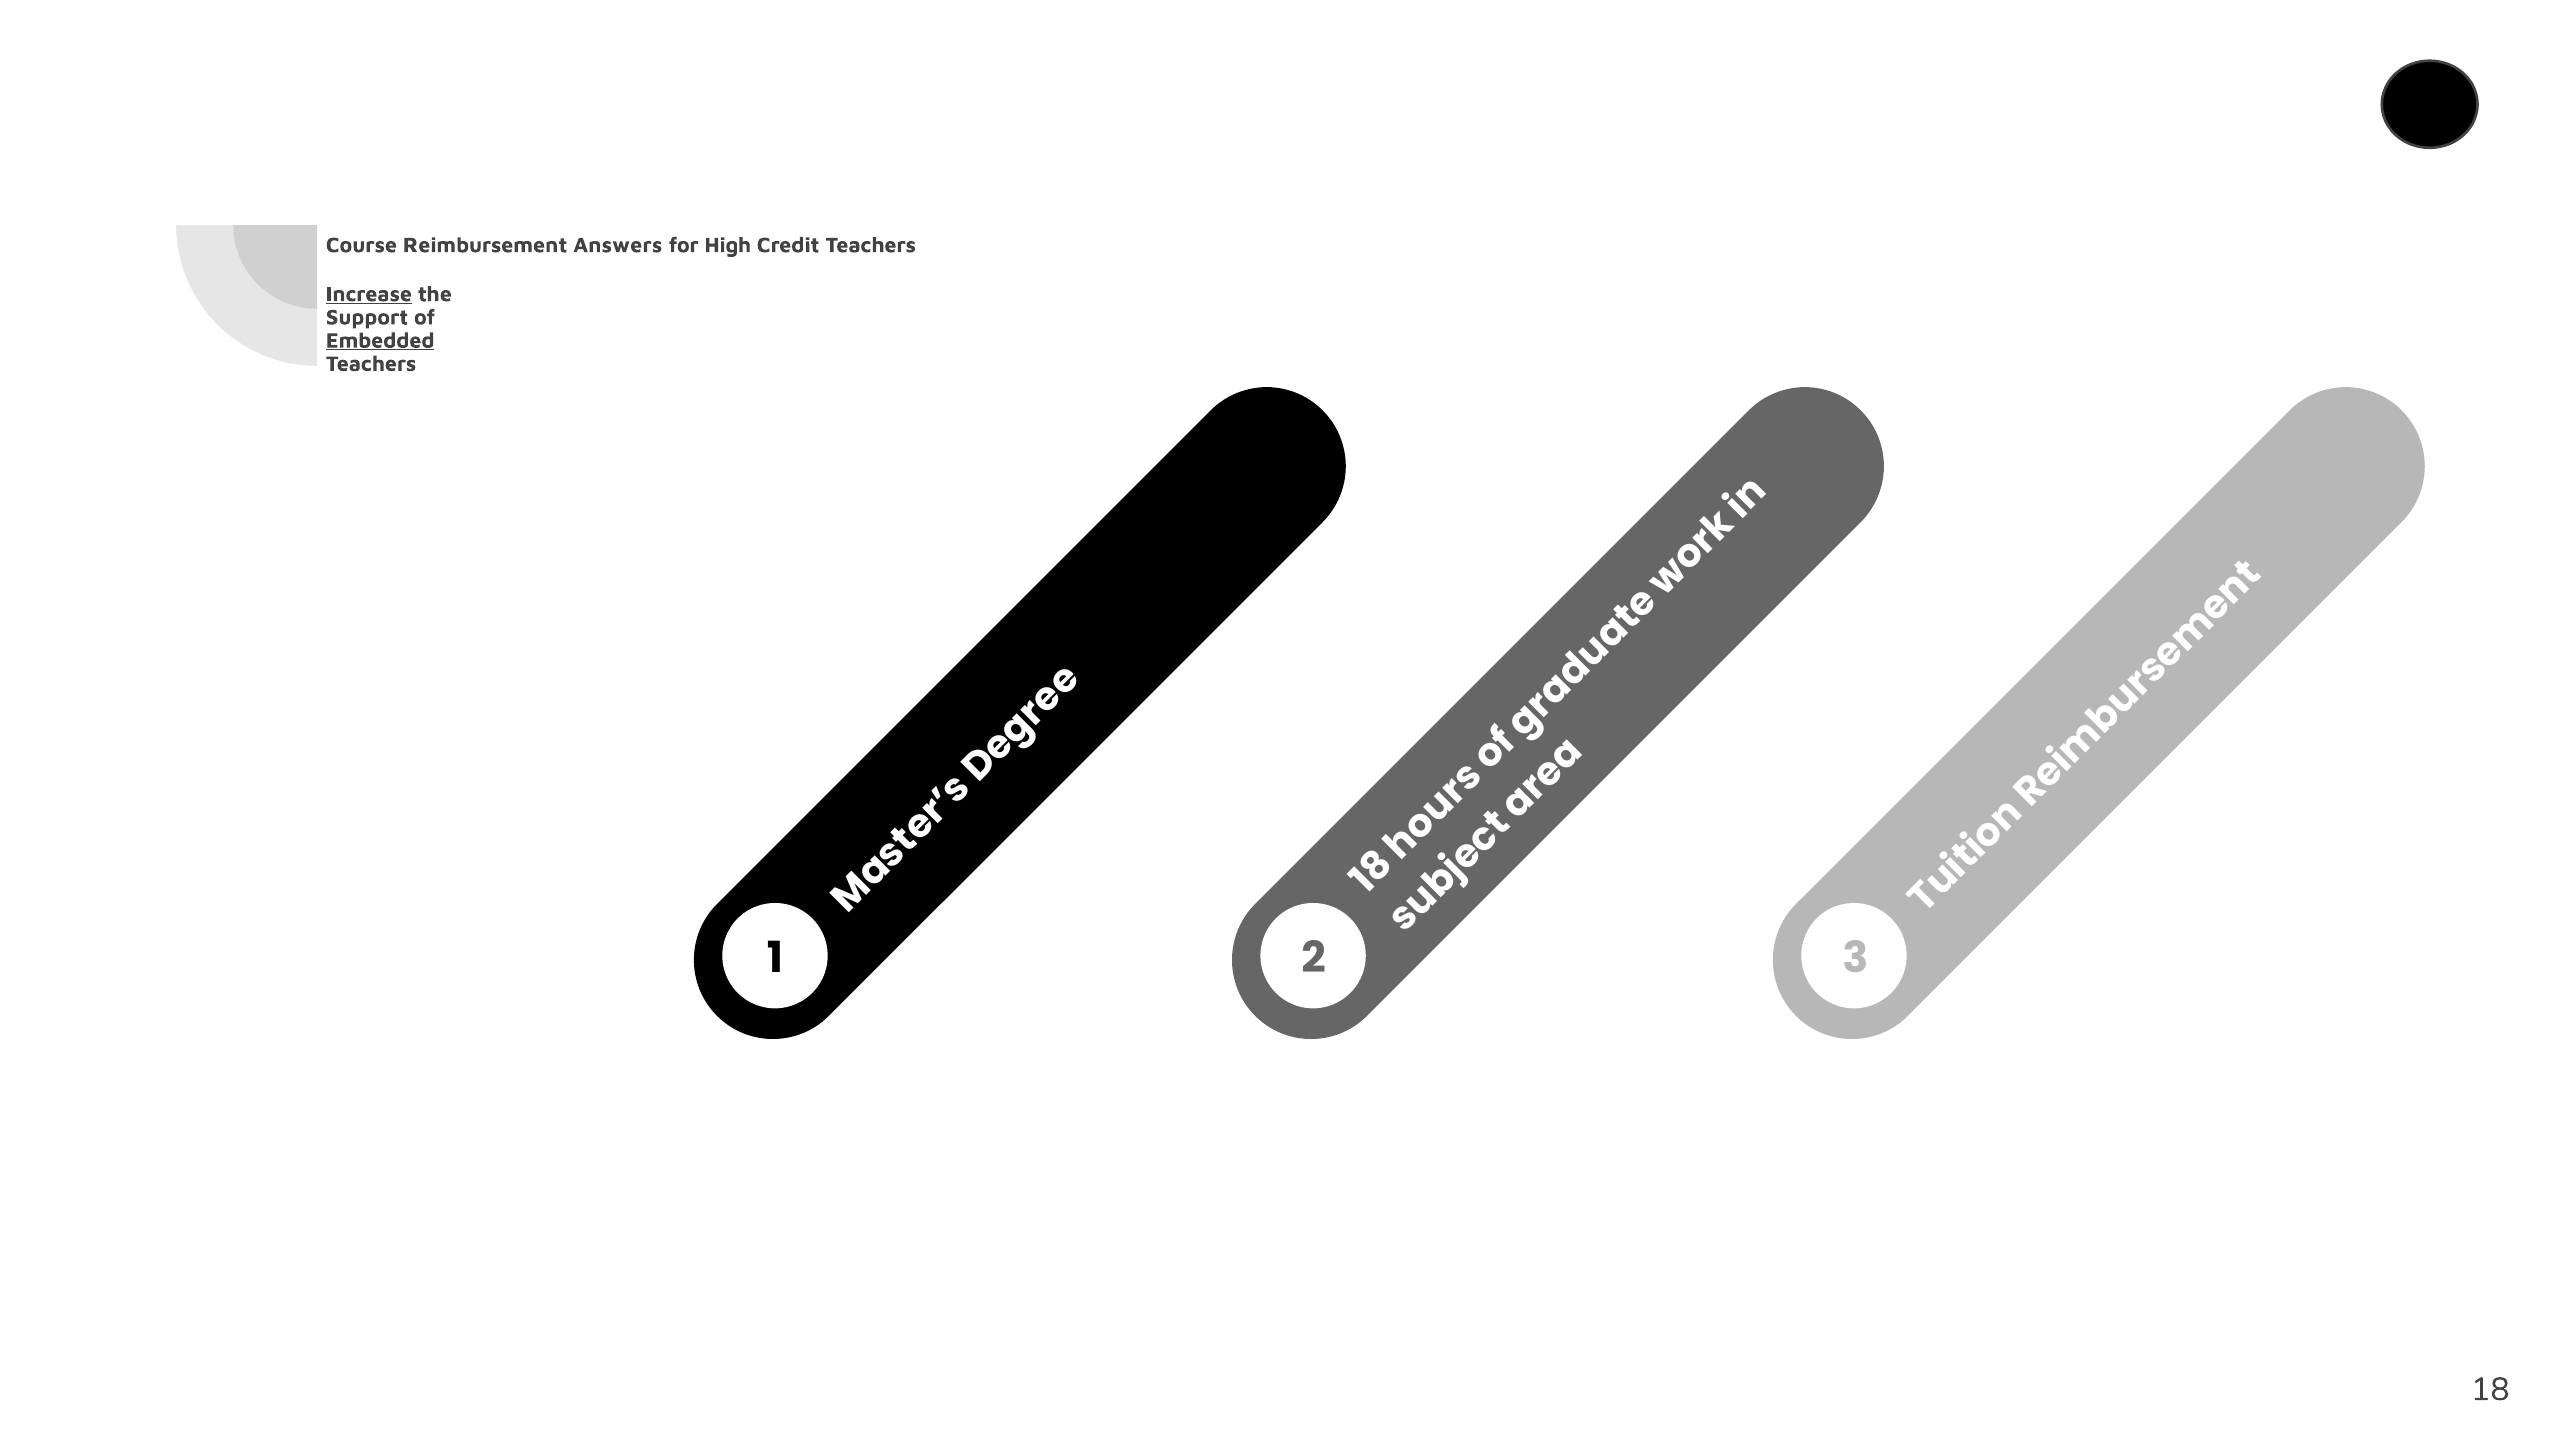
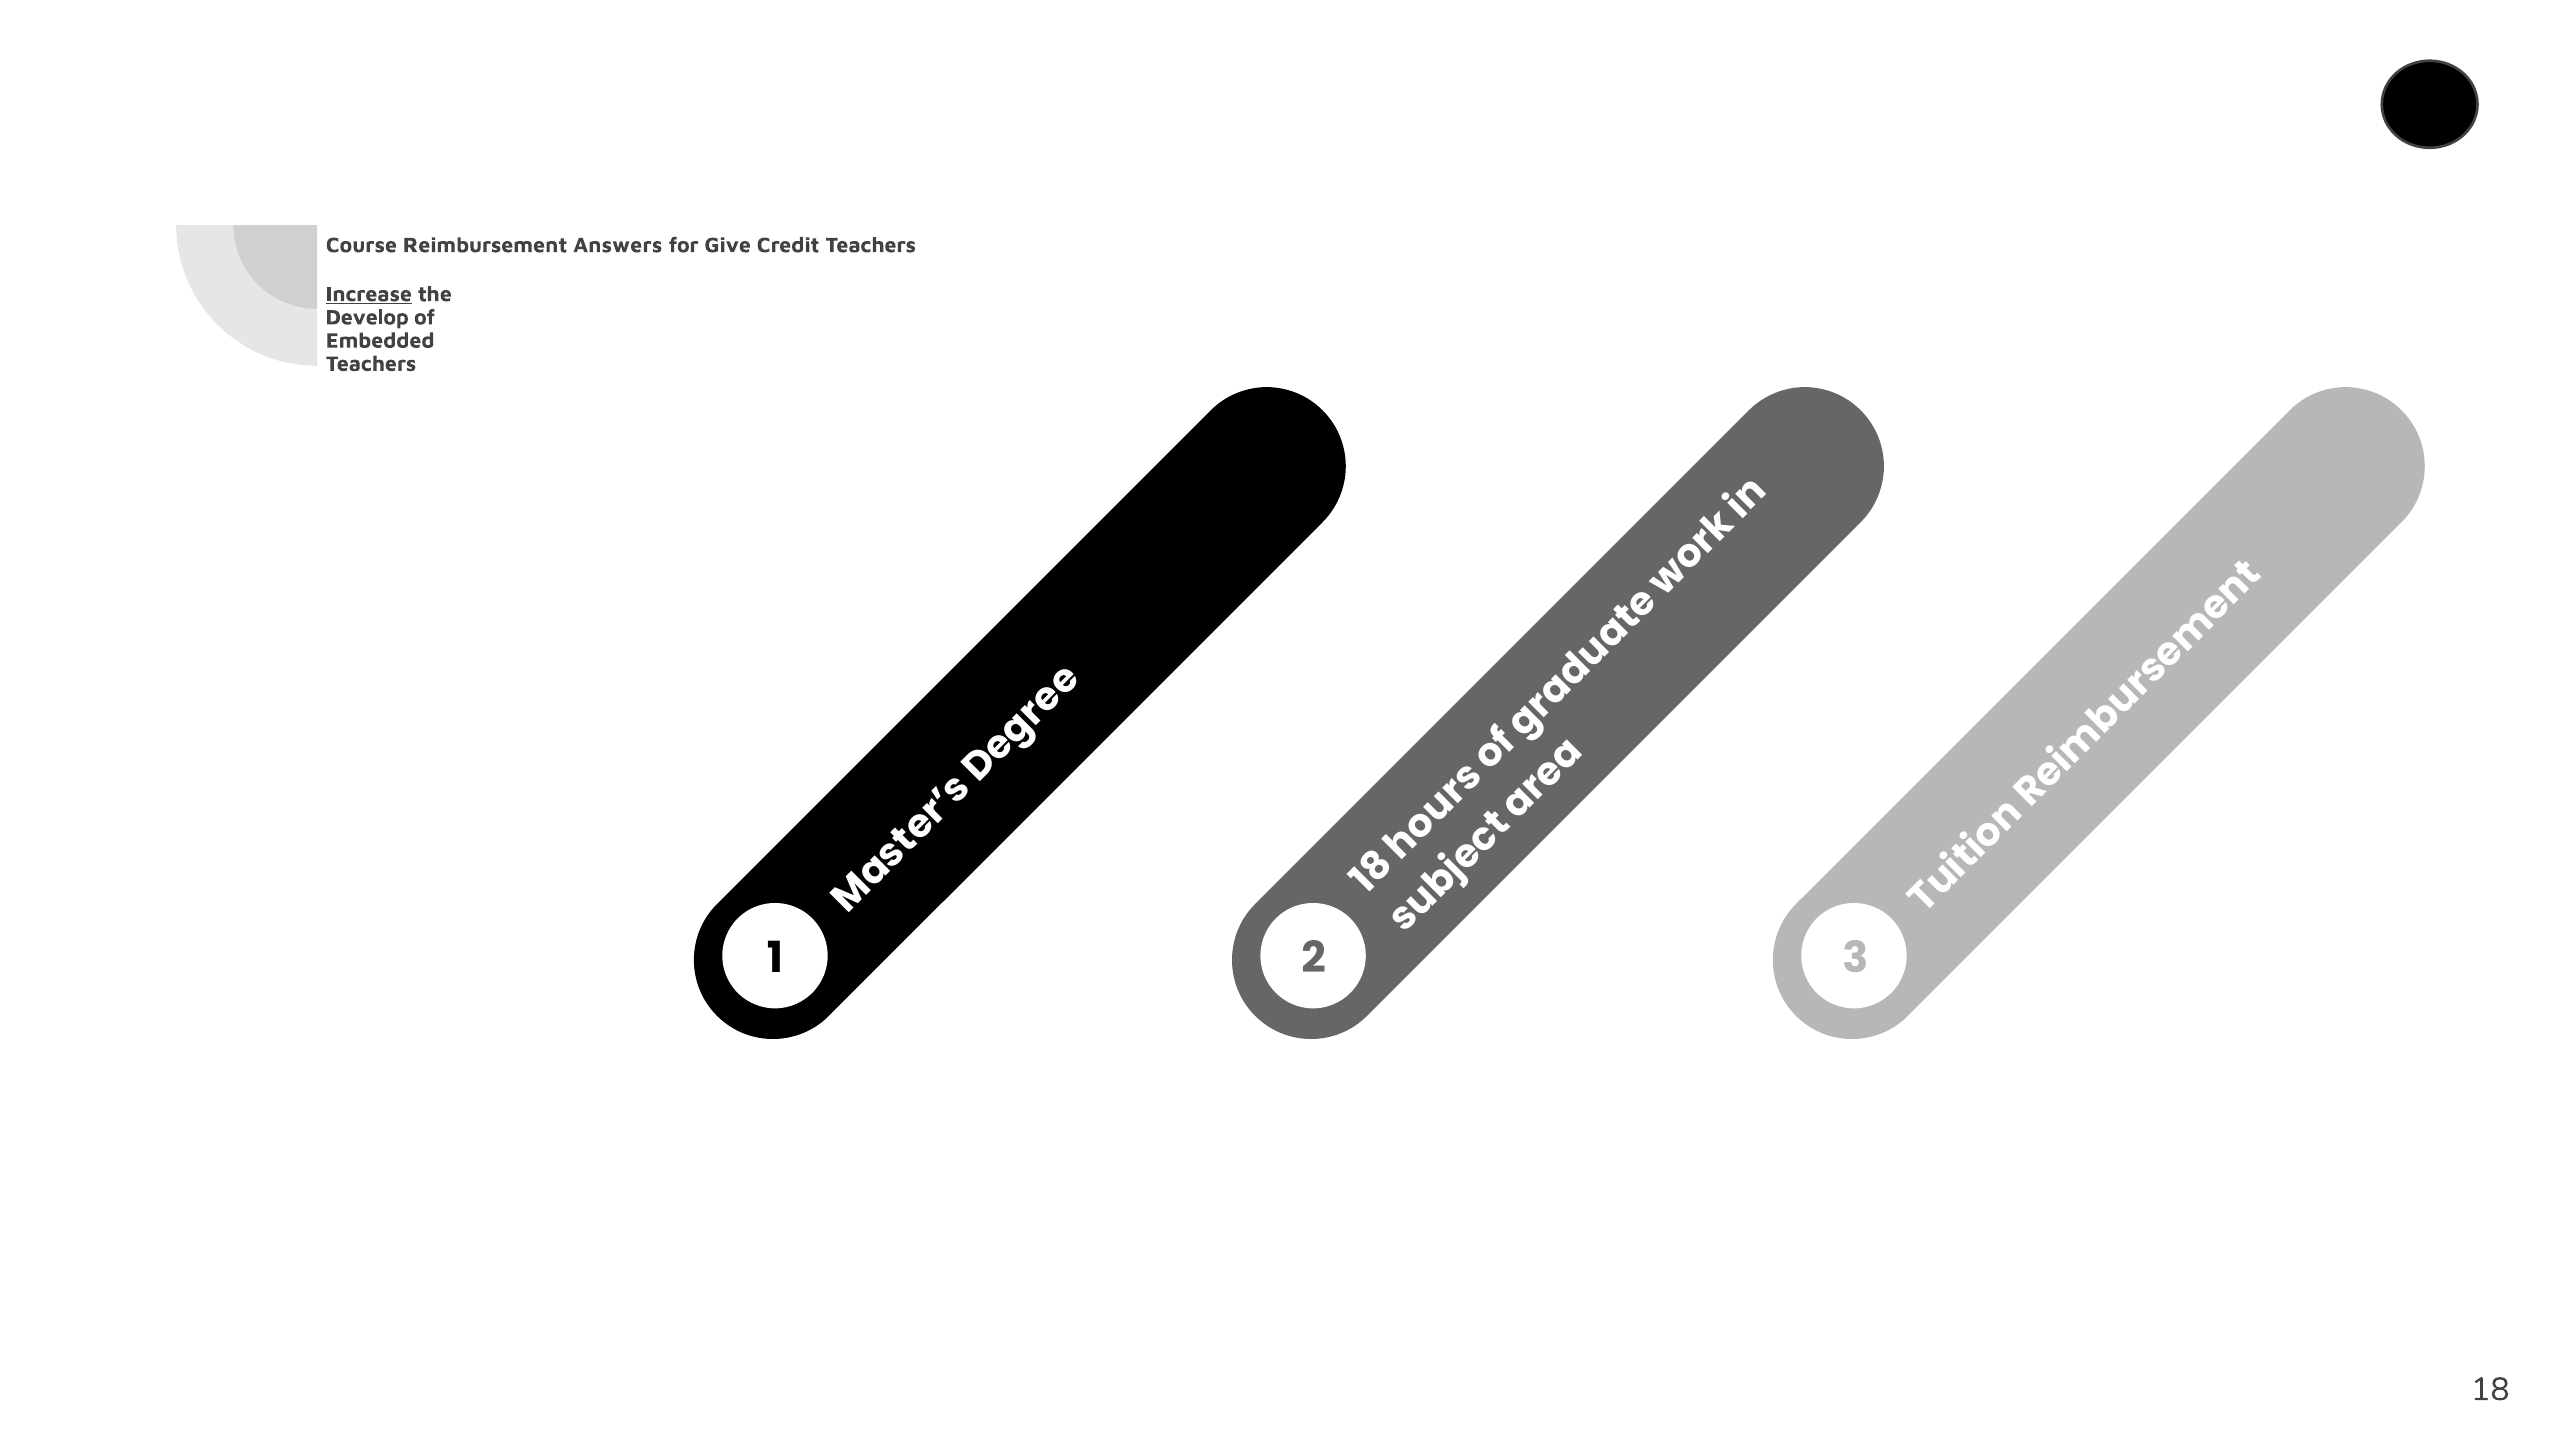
High: High -> Give
Support: Support -> Develop
Embedded underline: present -> none
